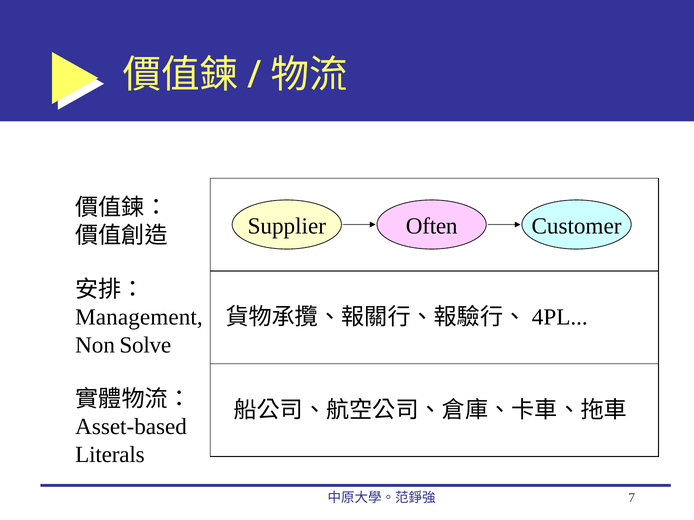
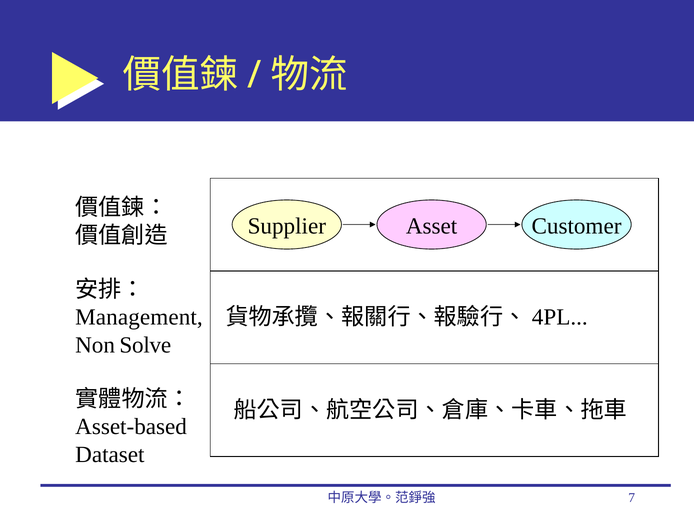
Often: Often -> Asset
Literals: Literals -> Dataset
